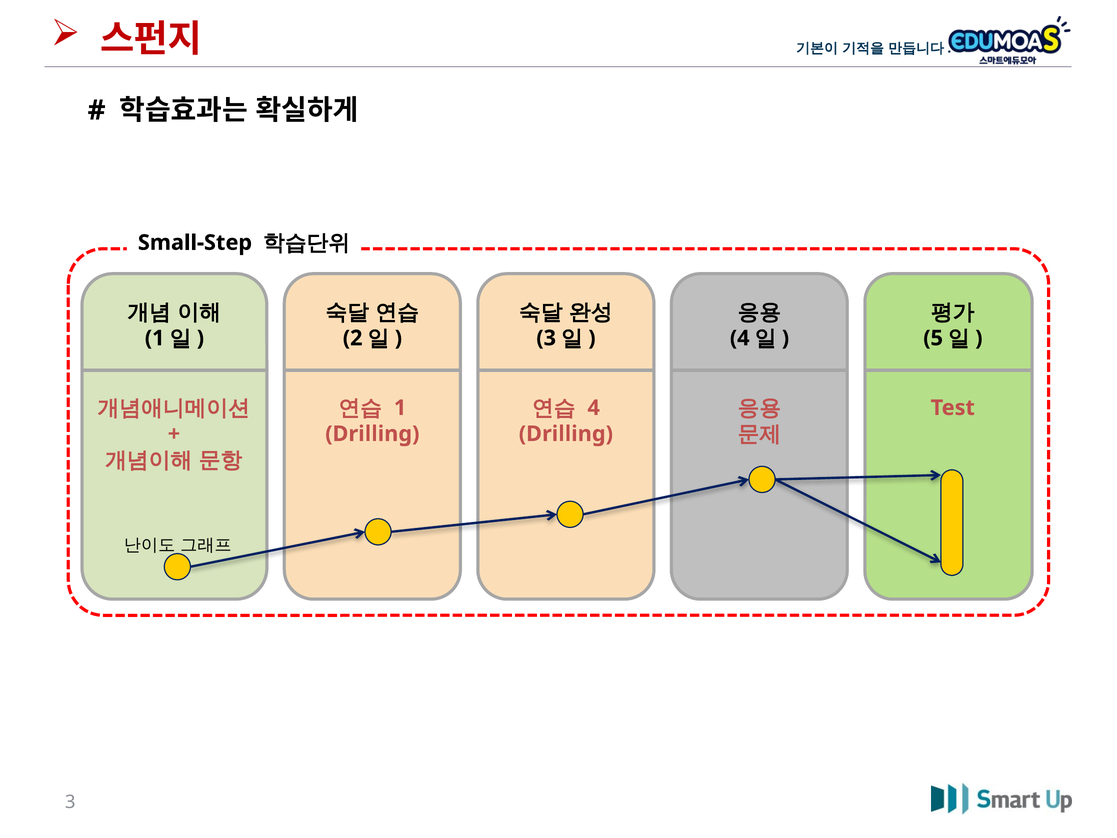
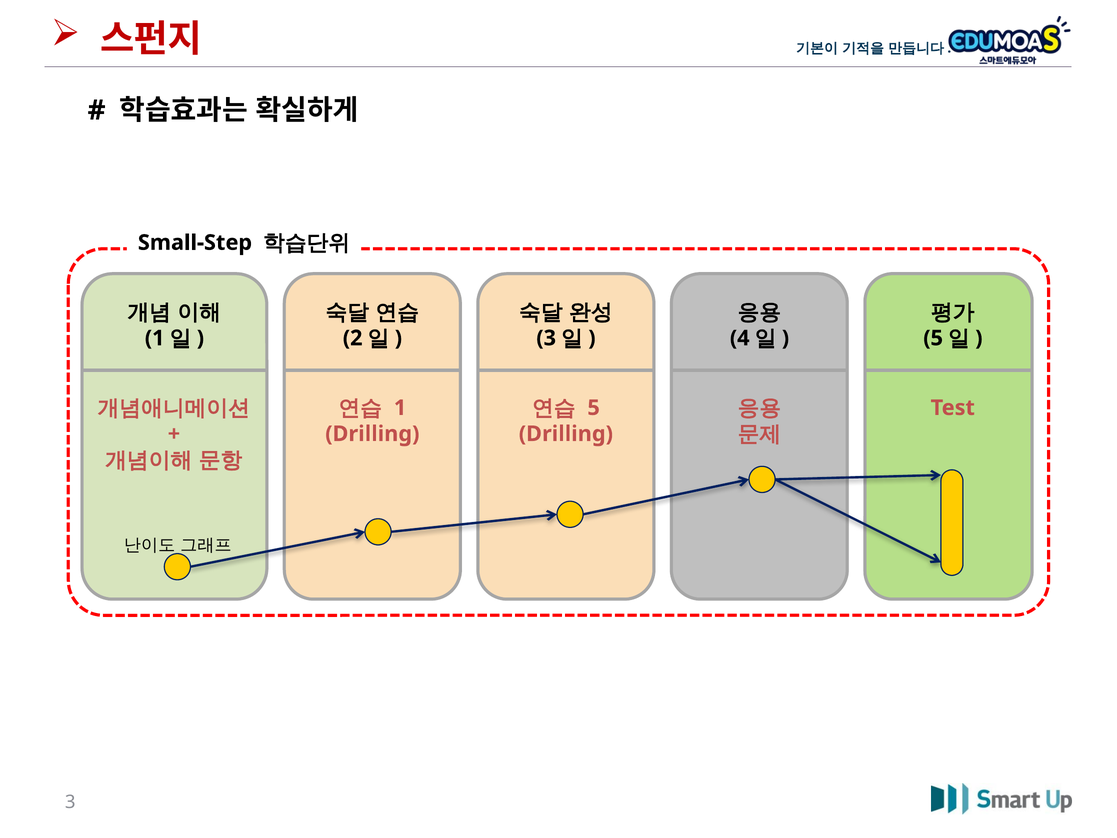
4 at (594, 408): 4 -> 5
